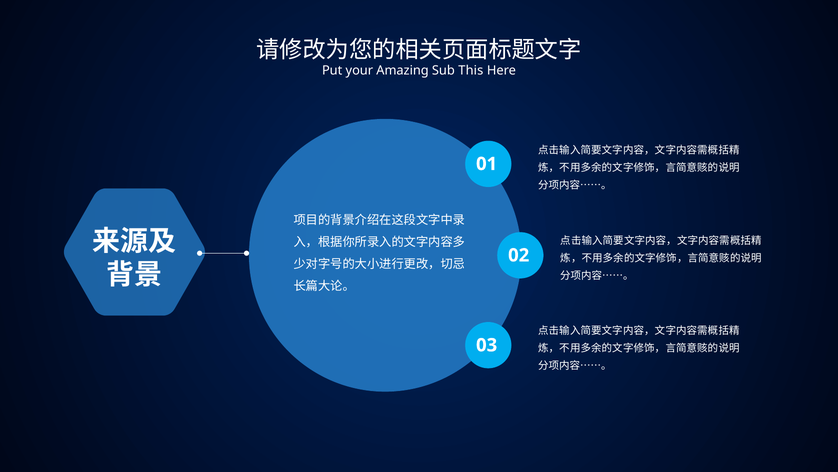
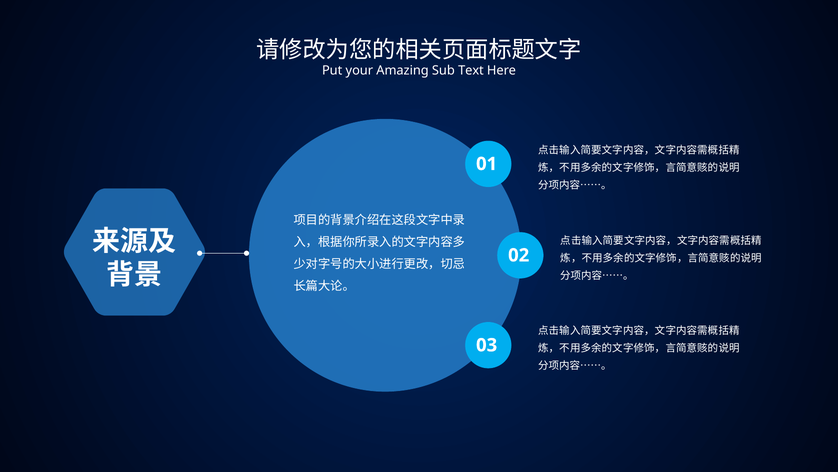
This: This -> Text
